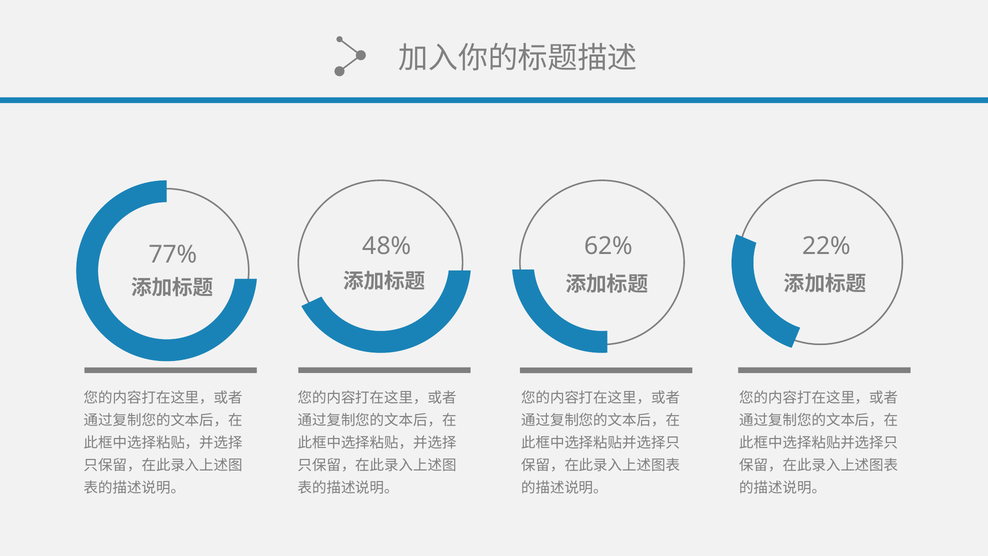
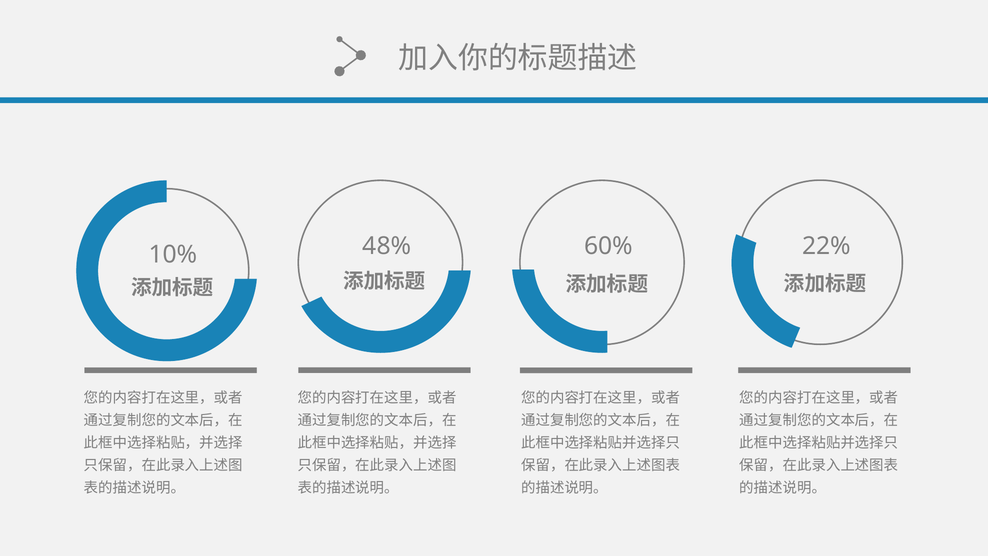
62%: 62% -> 60%
77%: 77% -> 10%
